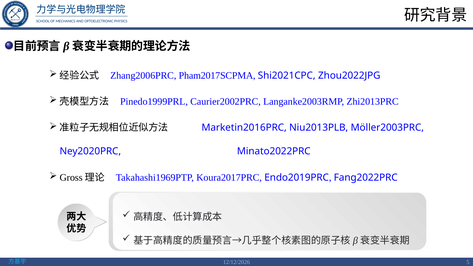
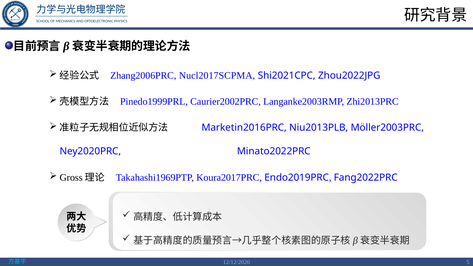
Pham2017SCPMA: Pham2017SCPMA -> Nucl2017SCPMA
